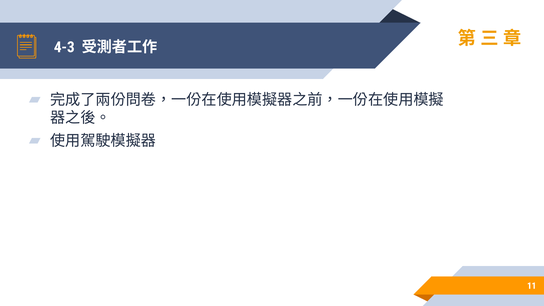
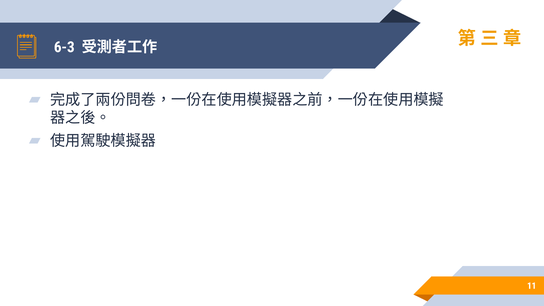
4-3: 4-3 -> 6-3
